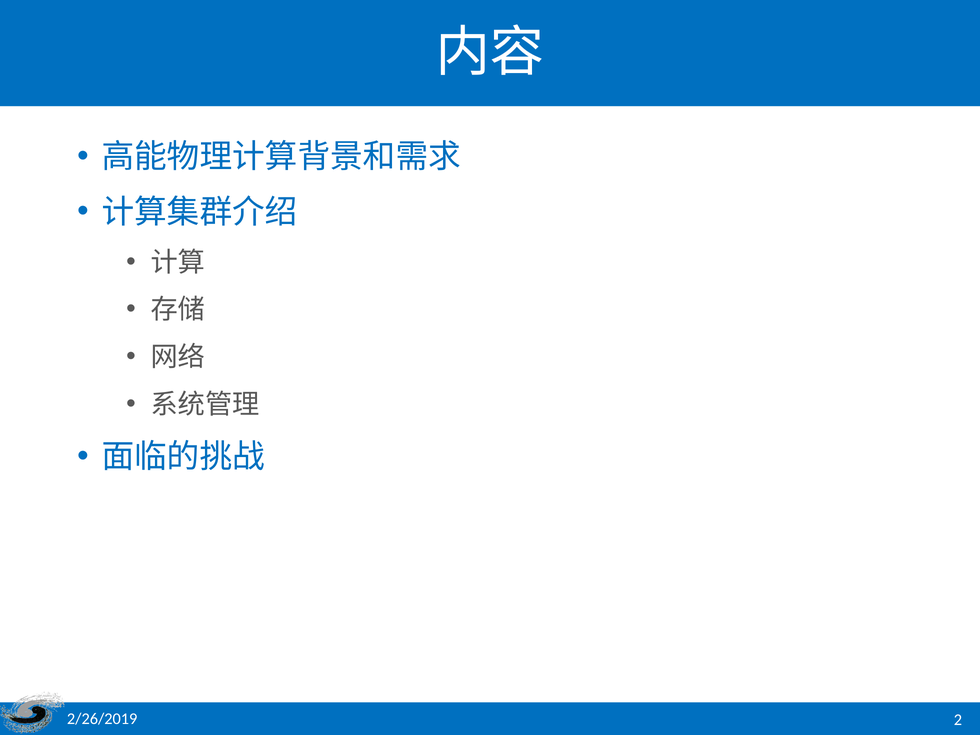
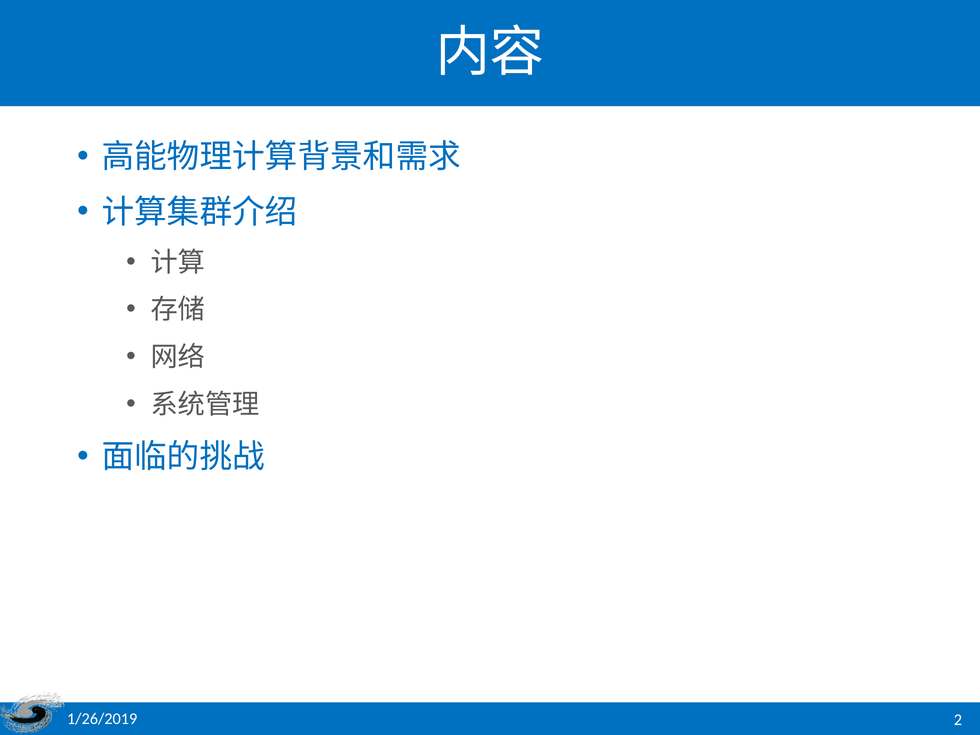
2/26/2019: 2/26/2019 -> 1/26/2019
